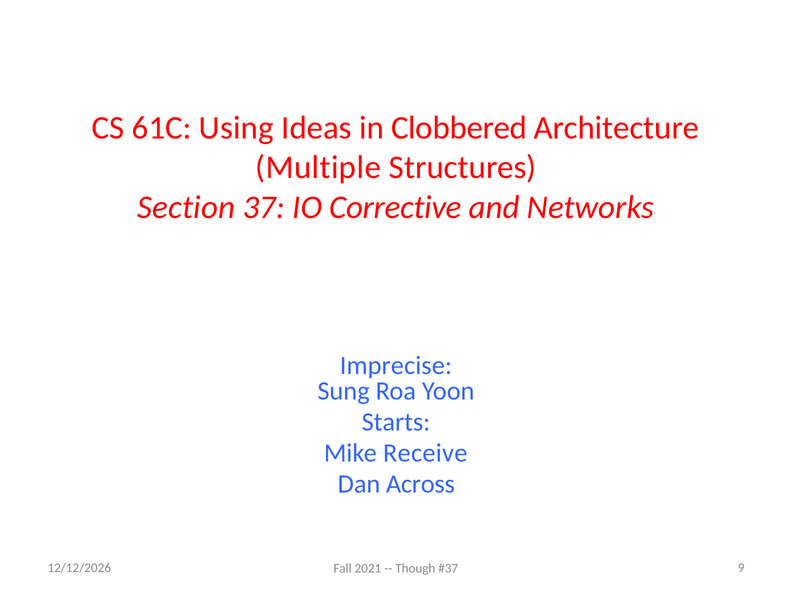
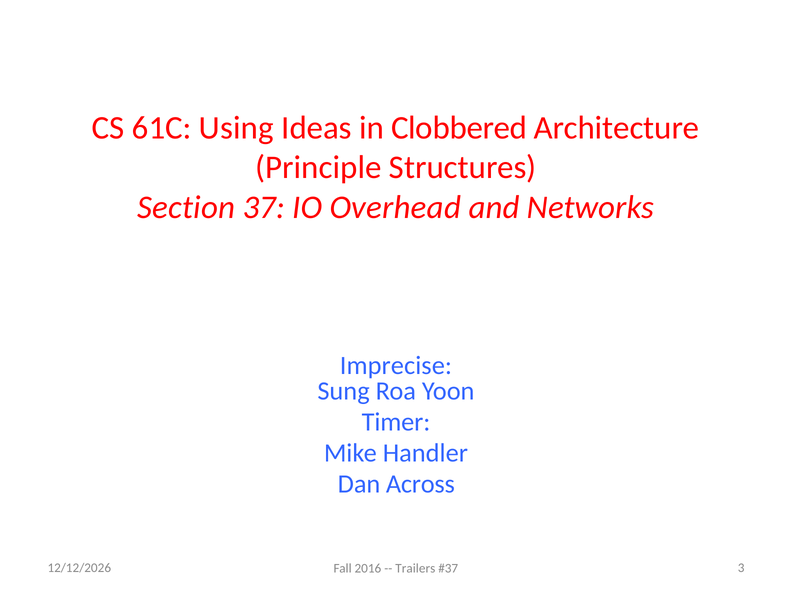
Multiple: Multiple -> Principle
Corrective: Corrective -> Overhead
Starts: Starts -> Timer
Receive: Receive -> Handler
9: 9 -> 3
2021: 2021 -> 2016
Though: Though -> Trailers
